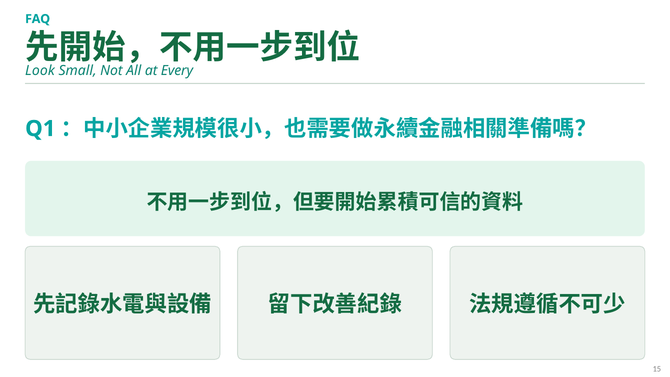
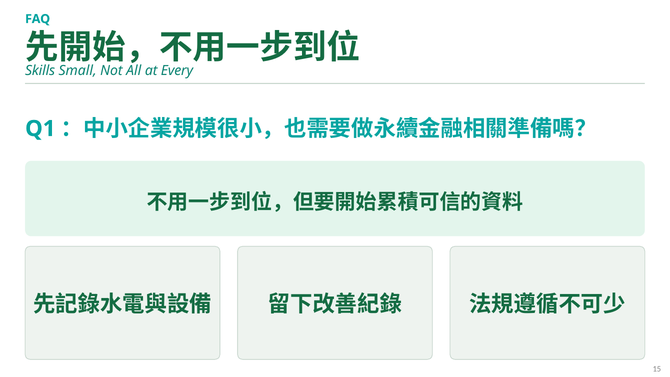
Look: Look -> Skills
